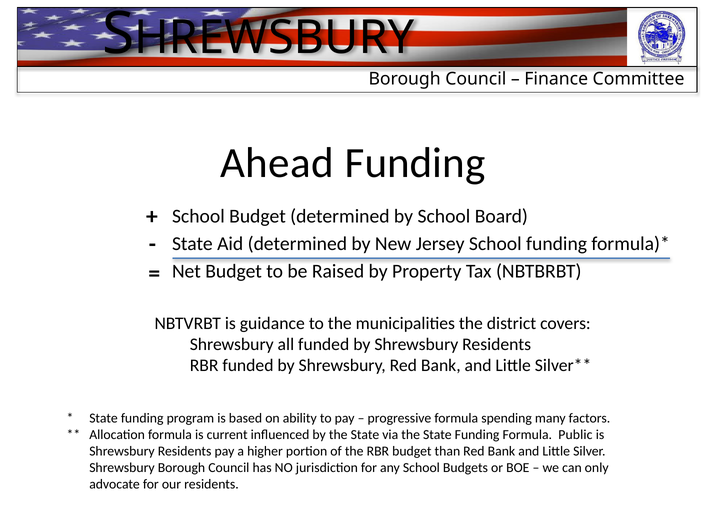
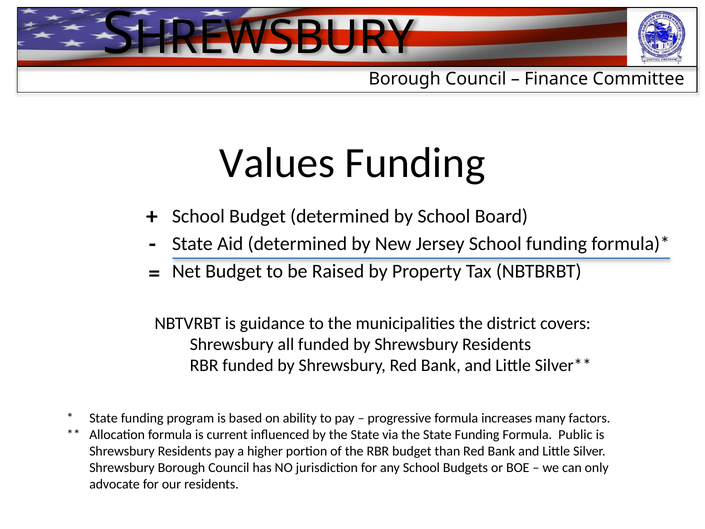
Ahead: Ahead -> Values
spending: spending -> increases
